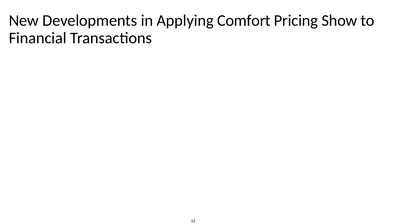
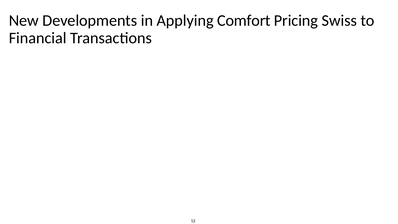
Show: Show -> Swiss
